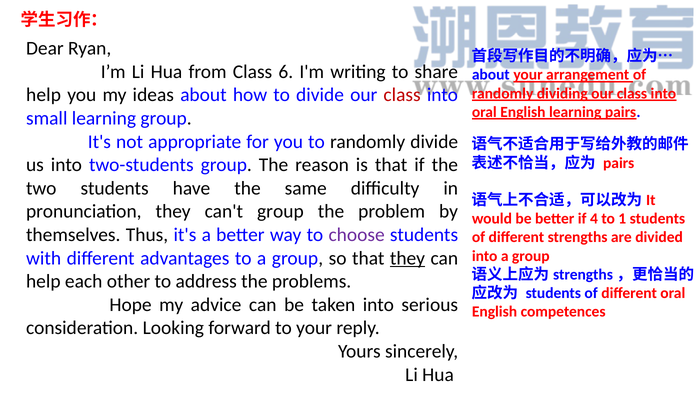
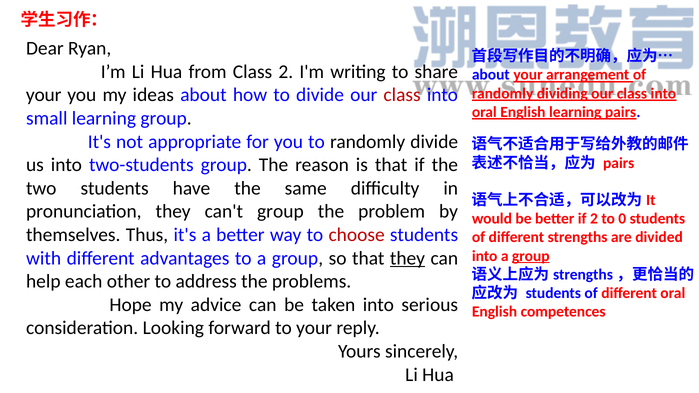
Class 6: 6 -> 2
help at (44, 95): help -> your
if 4: 4 -> 2
1: 1 -> 0
choose colour: purple -> red
group at (531, 256) underline: none -> present
